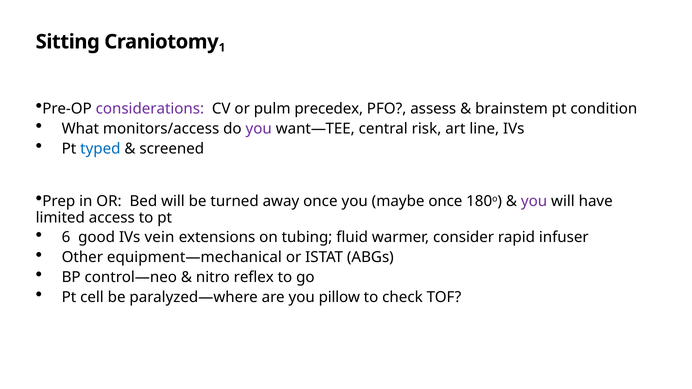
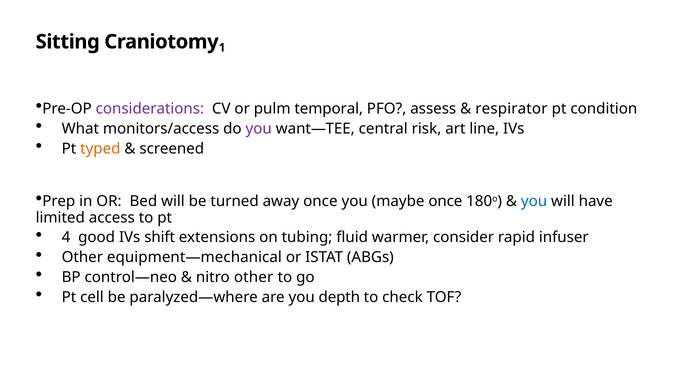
precedex: precedex -> temporal
brainstem: brainstem -> respirator
typed colour: blue -> orange
you at (534, 201) colour: purple -> blue
6: 6 -> 4
vein: vein -> shift
nitro reflex: reflex -> other
pillow: pillow -> depth
